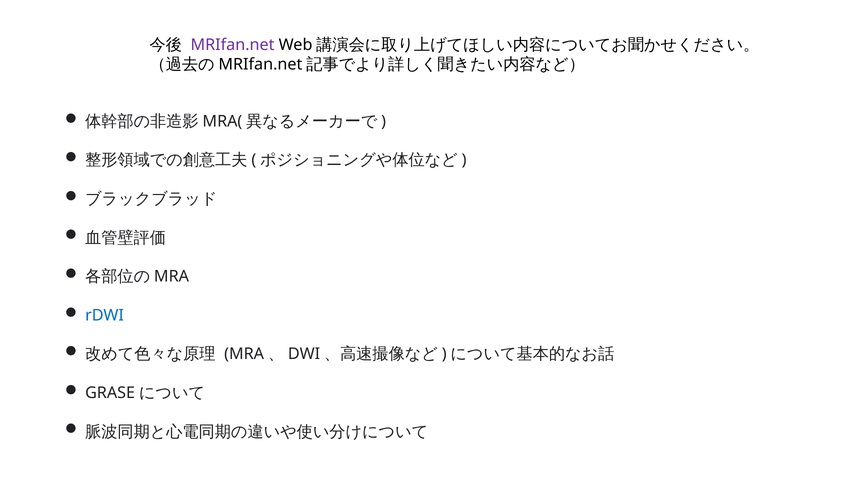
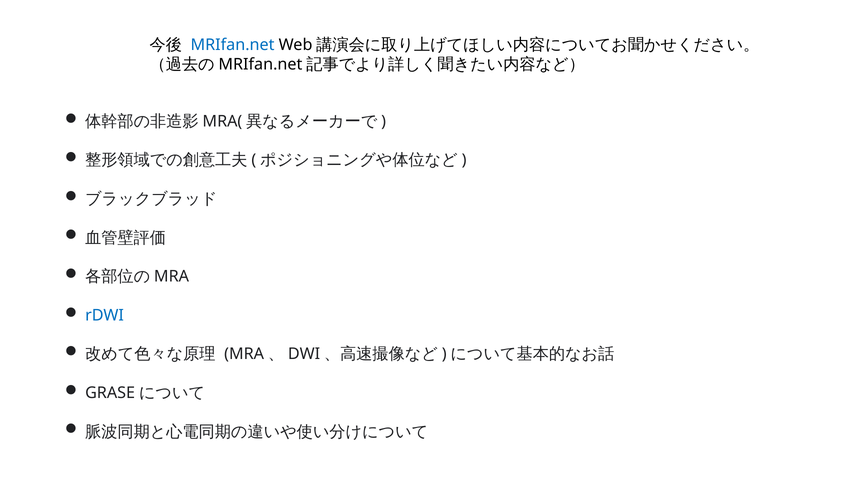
MRIfan.net colour: purple -> blue
